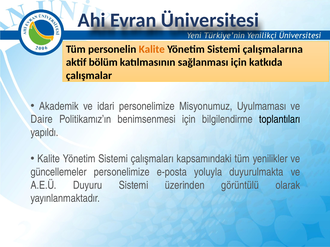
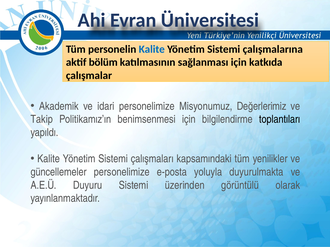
Kalite at (152, 49) colour: orange -> blue
Uyulmaması: Uyulmaması -> Değerlerimiz
Daire: Daire -> Takip
